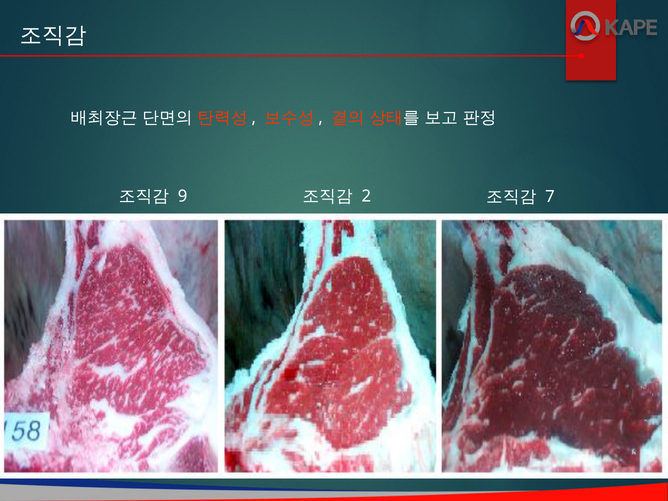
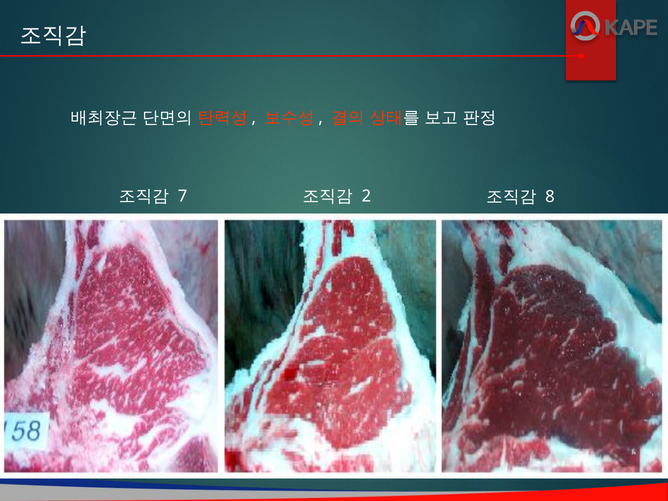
9: 9 -> 7
7: 7 -> 8
